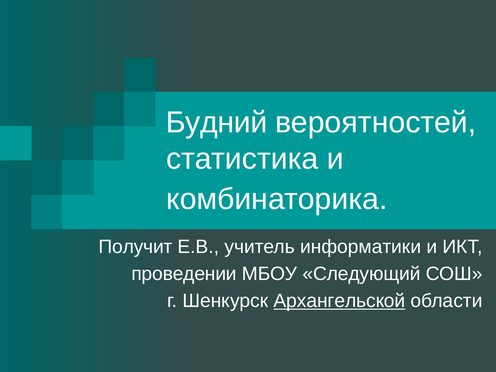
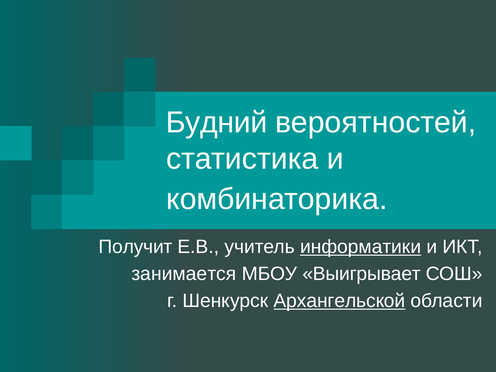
информатики underline: none -> present
проведении: проведении -> занимается
Следующий: Следующий -> Выигрывает
